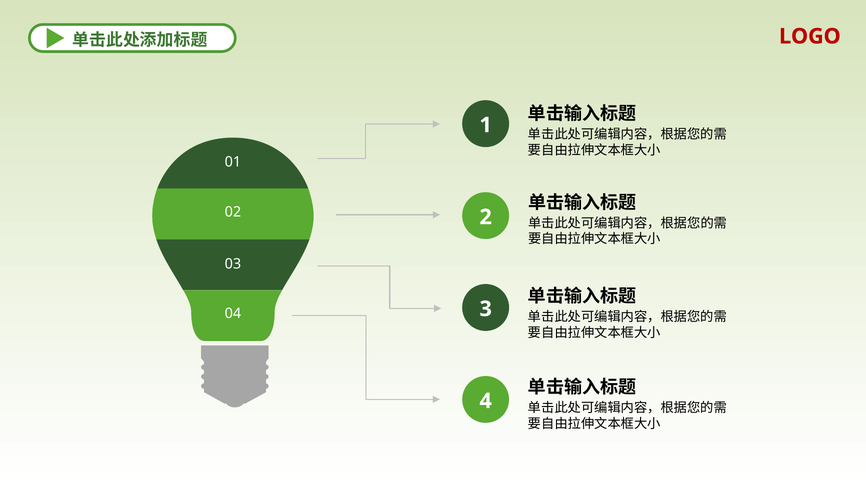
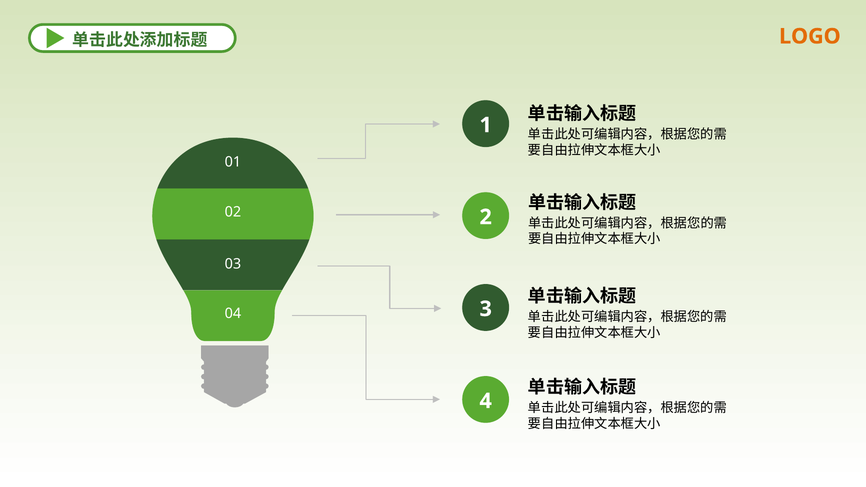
LOGO colour: red -> orange
